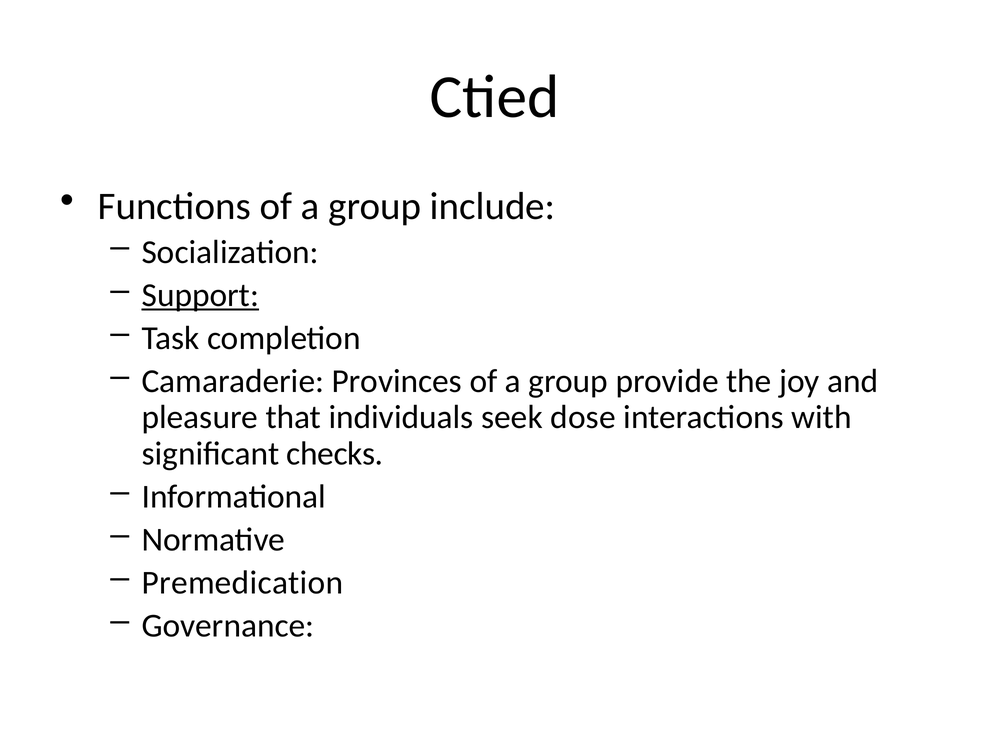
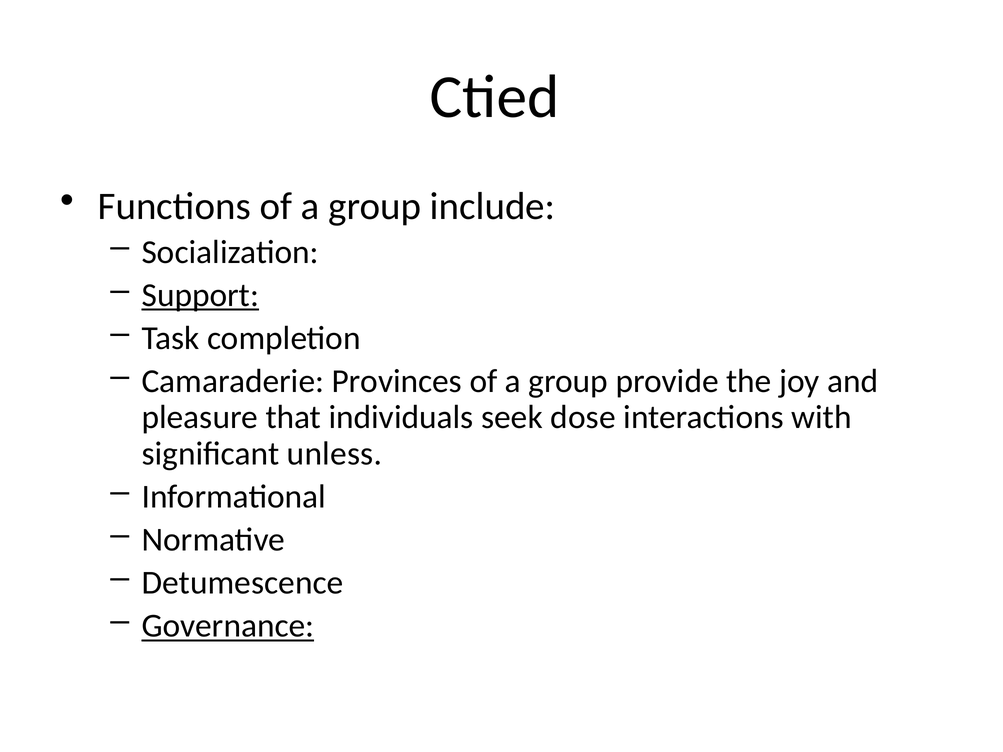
checks: checks -> unless
Premedication: Premedication -> Detumescence
Governance underline: none -> present
